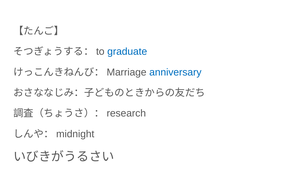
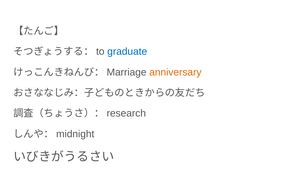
anniversary colour: blue -> orange
